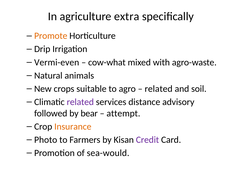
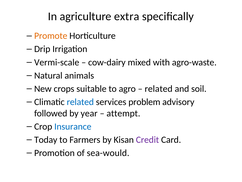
Vermi-even: Vermi-even -> Vermi-scale
cow-what: cow-what -> cow-dairy
related at (80, 102) colour: purple -> blue
distance: distance -> problem
bear: bear -> year
Insurance colour: orange -> blue
Photo: Photo -> Today
